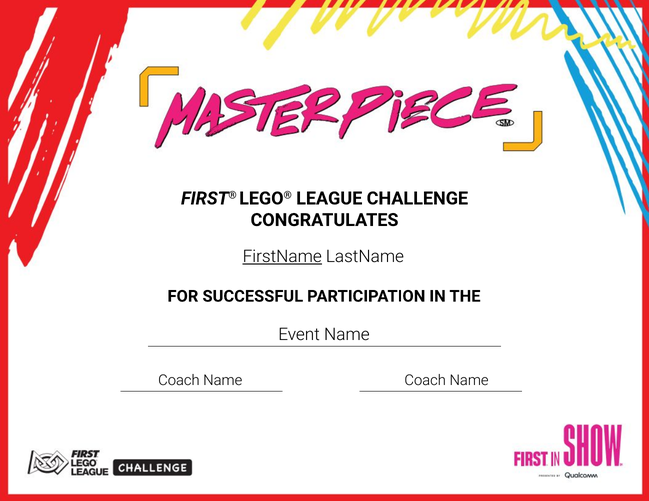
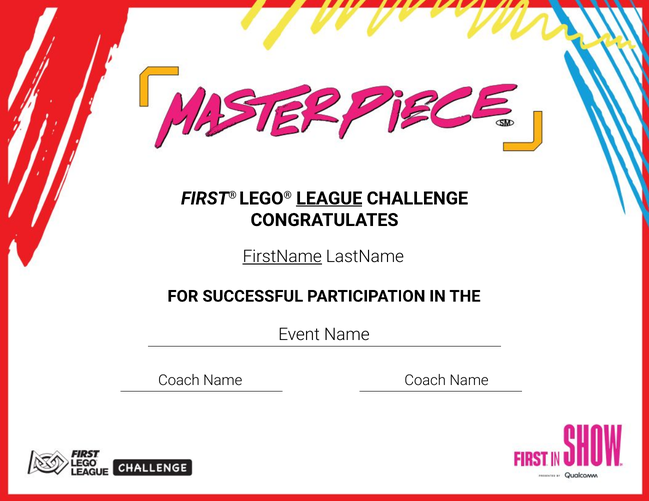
LEAGUE underline: none -> present
